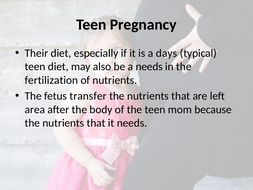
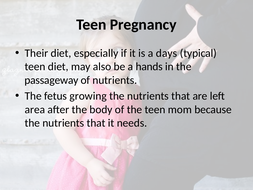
a needs: needs -> hands
fertilization: fertilization -> passageway
transfer: transfer -> growing
